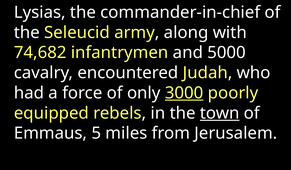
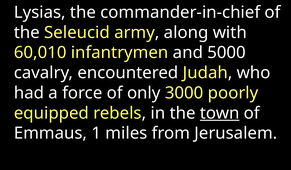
74,682: 74,682 -> 60,010
3000 underline: present -> none
5: 5 -> 1
